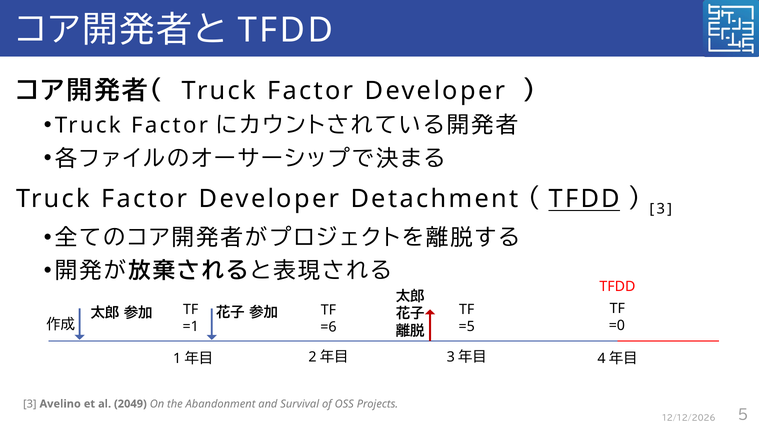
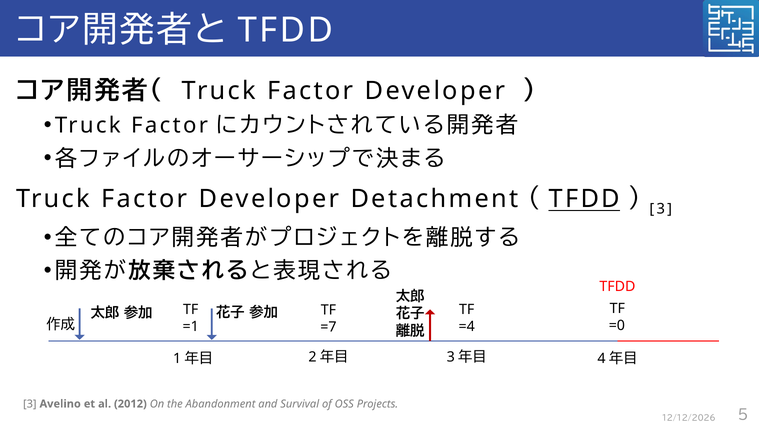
=5: =5 -> =4
=6: =6 -> =7
2049: 2049 -> 2012
